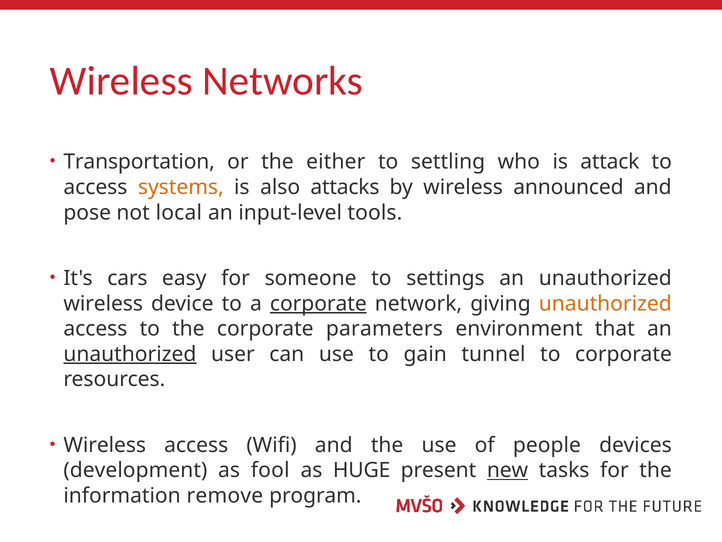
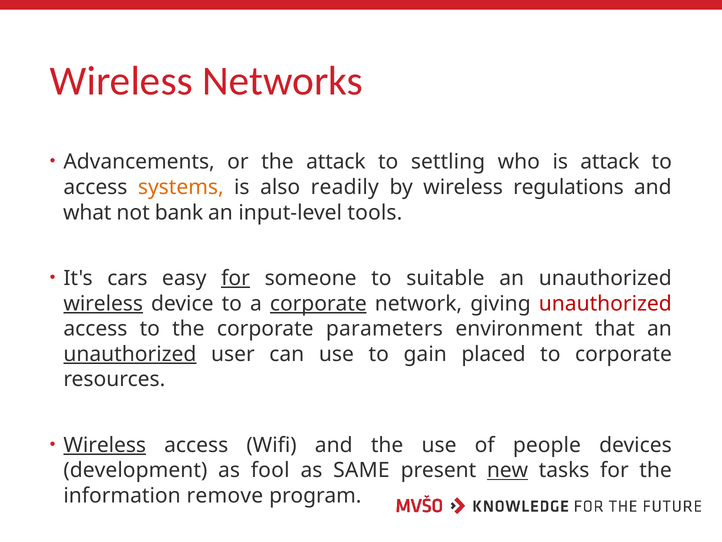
Transportation: Transportation -> Advancements
the either: either -> attack
attacks: attacks -> readily
announced: announced -> regulations
pose: pose -> what
local: local -> bank
for at (236, 278) underline: none -> present
settings: settings -> suitable
wireless at (103, 303) underline: none -> present
unauthorized at (605, 303) colour: orange -> red
tunnel: tunnel -> placed
Wireless at (105, 445) underline: none -> present
HUGE: HUGE -> SAME
